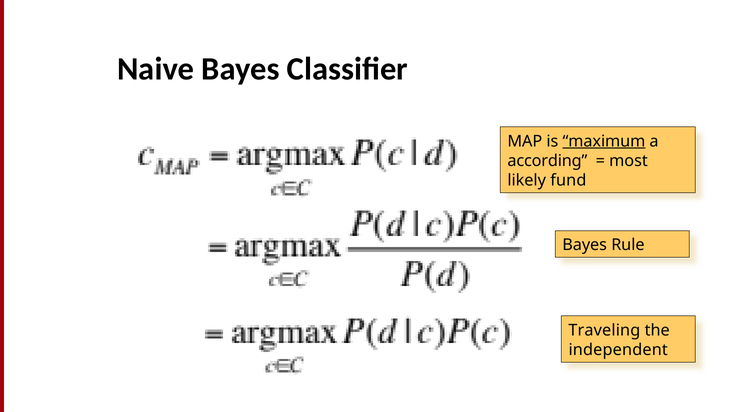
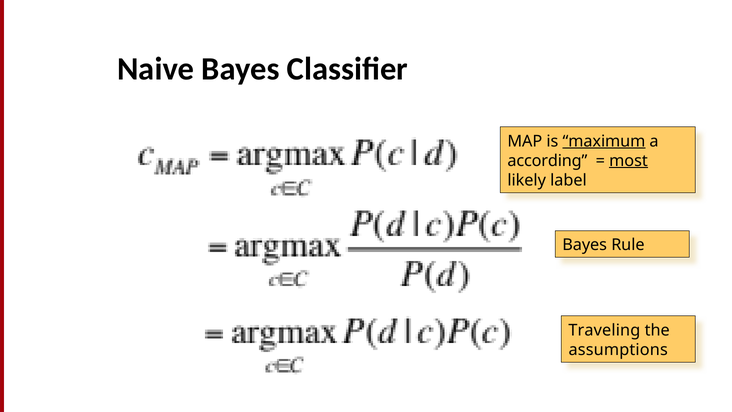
most underline: none -> present
fund: fund -> label
independent: independent -> assumptions
